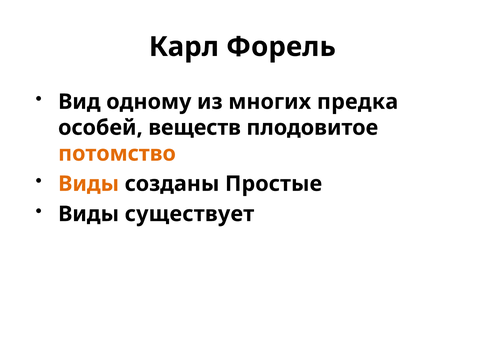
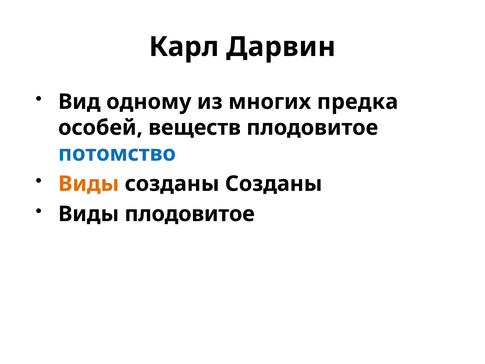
Форель: Форель -> Дарвин
потомство colour: orange -> blue
созданы Простые: Простые -> Созданы
Виды существует: существует -> плодовитое
